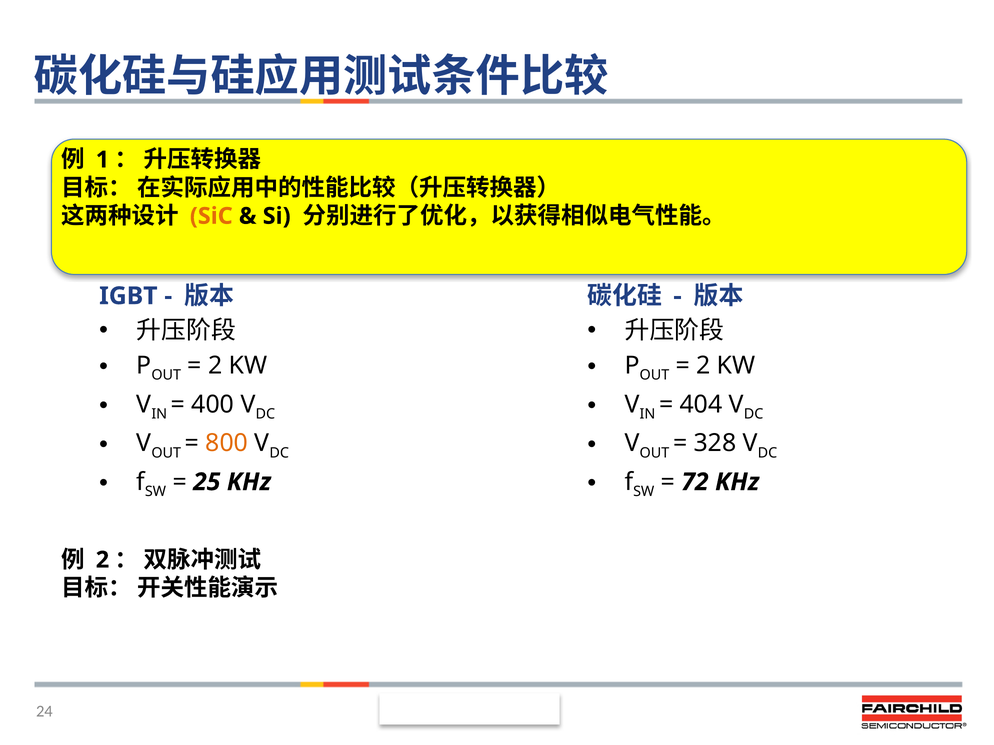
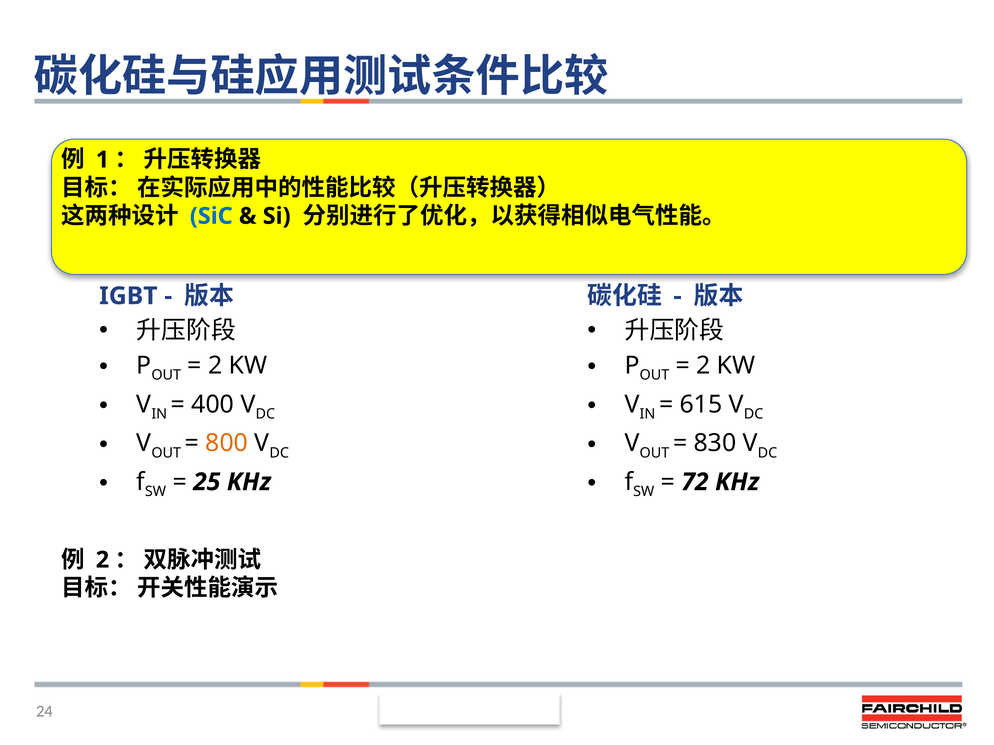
SiC colour: orange -> blue
404: 404 -> 615
328: 328 -> 830
